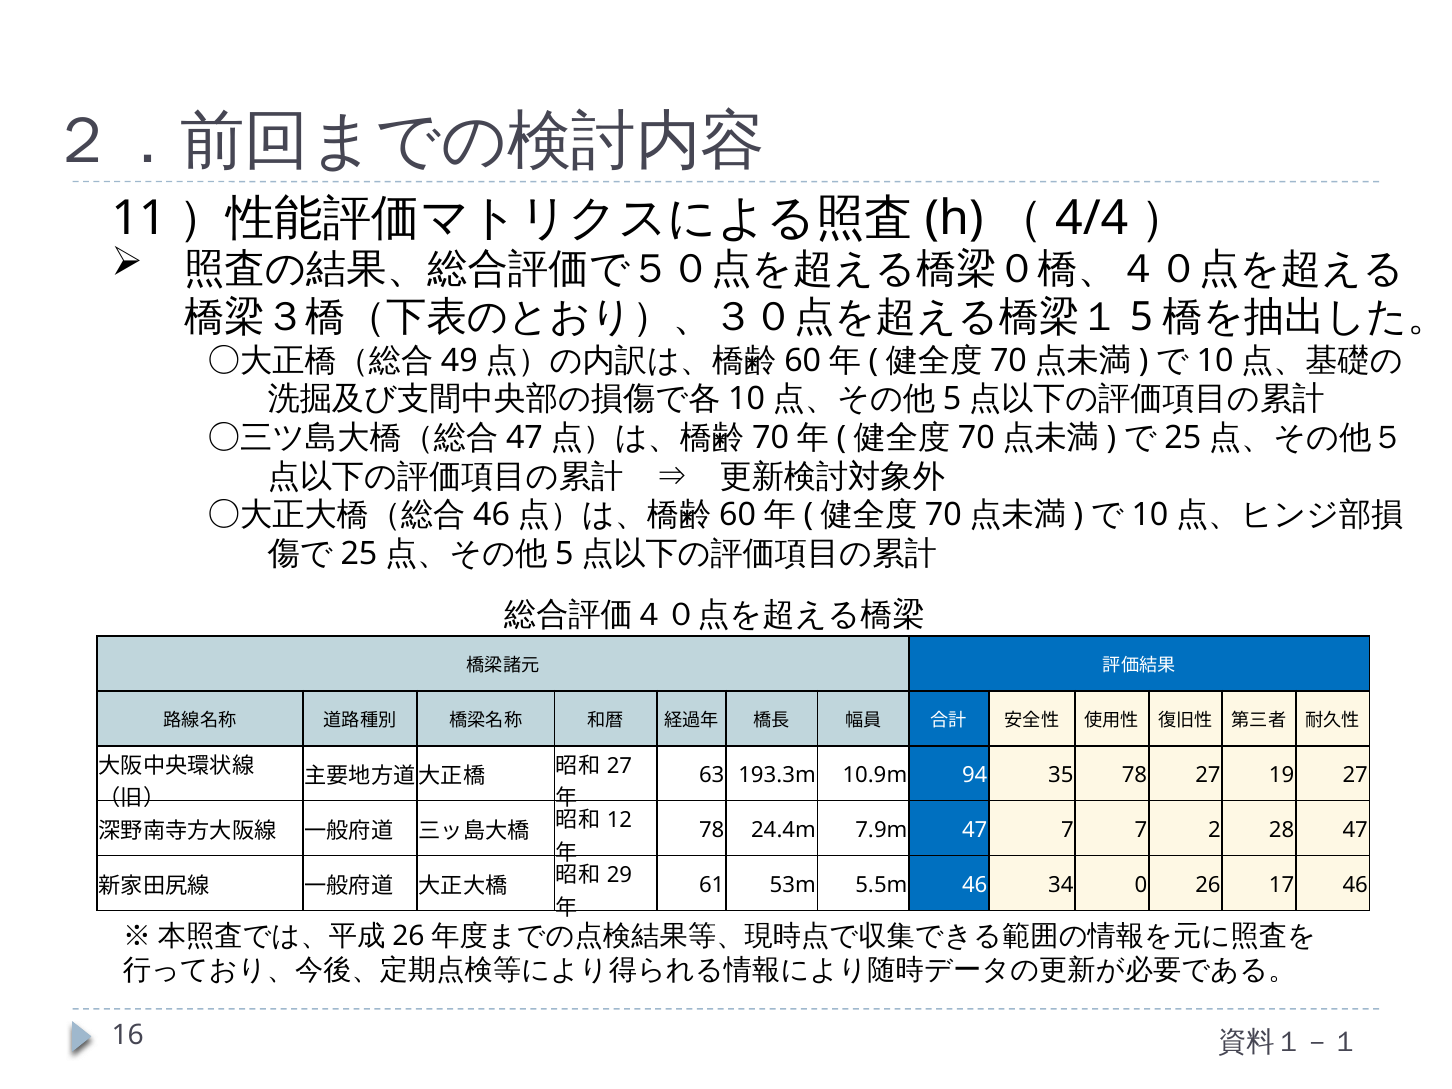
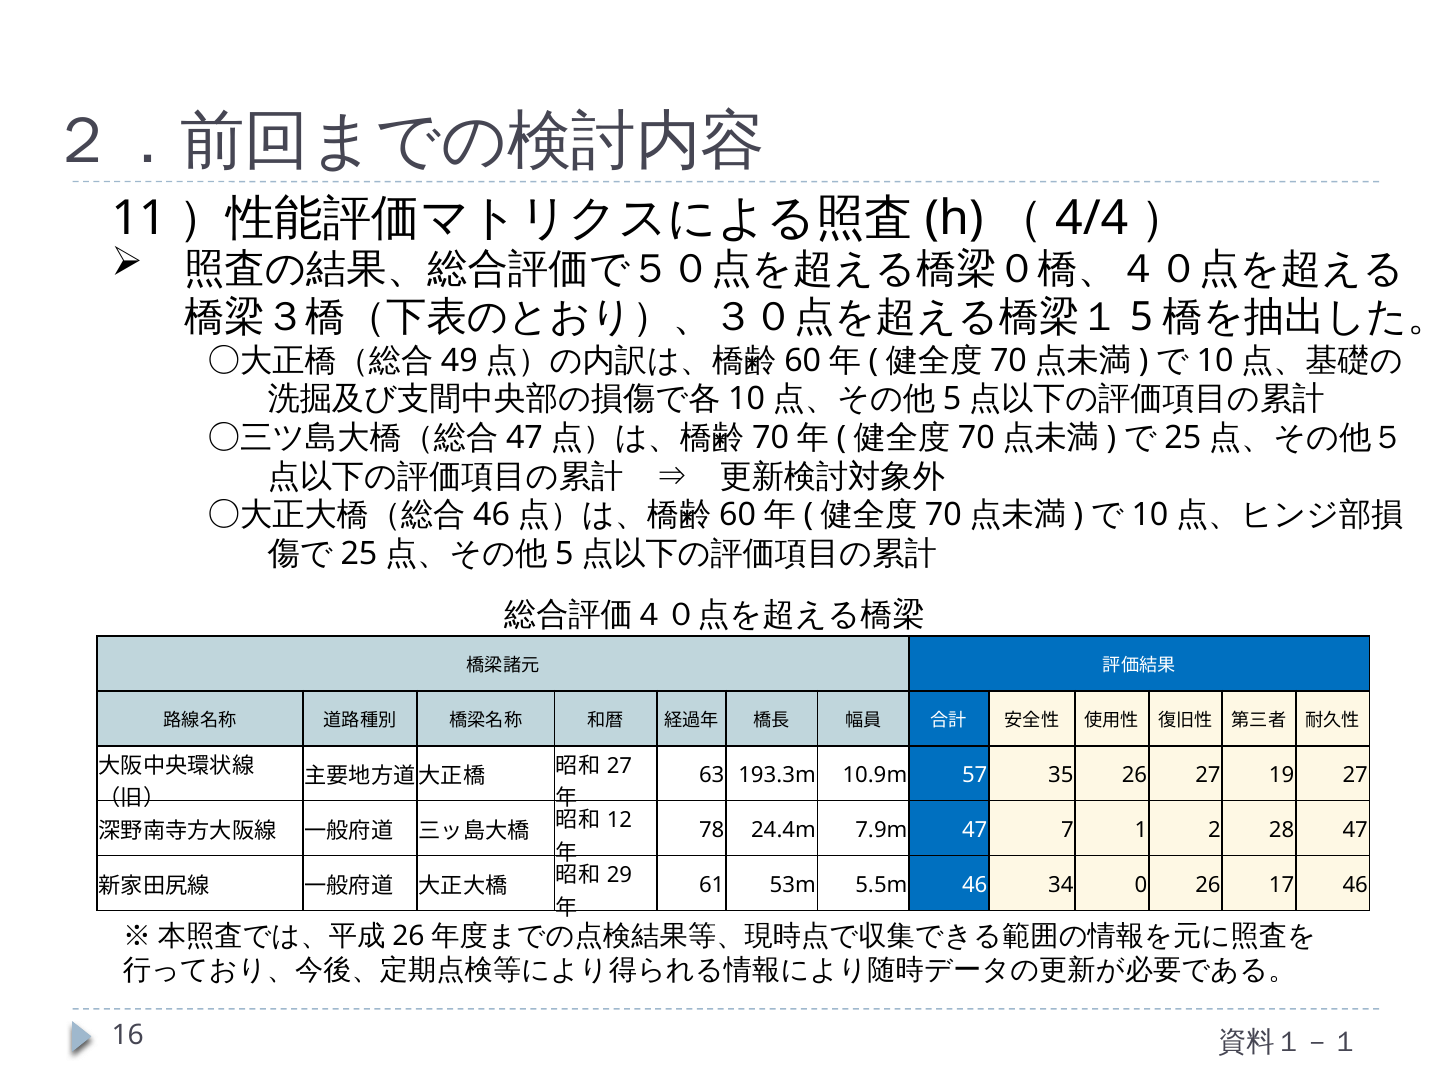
94: 94 -> 57
35 78: 78 -> 26
7 7: 7 -> 1
